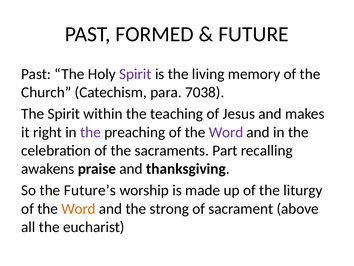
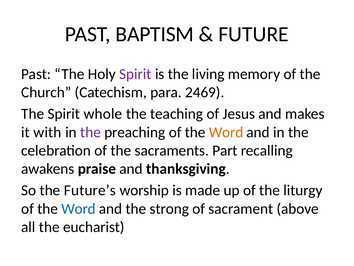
FORMED: FORMED -> BAPTISM
7038: 7038 -> 2469
within: within -> whole
right: right -> with
Word at (226, 132) colour: purple -> orange
Word at (79, 208) colour: orange -> blue
